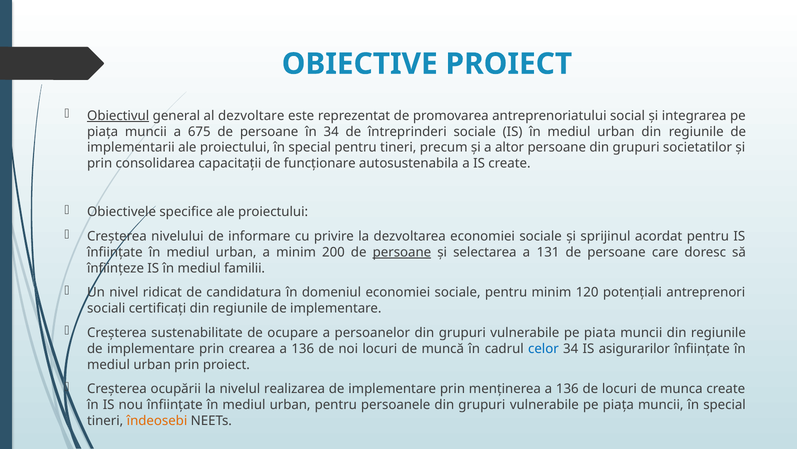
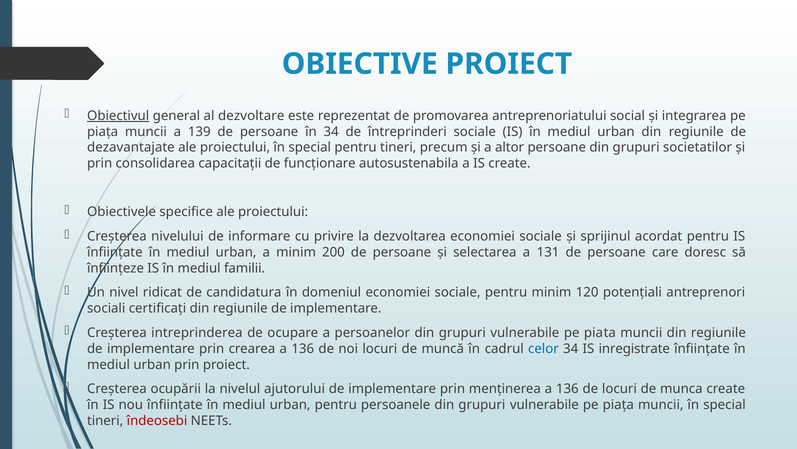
675: 675 -> 139
implementarii: implementarii -> dezavantajate
persoane at (402, 252) underline: present -> none
sustenabilitate: sustenabilitate -> intreprinderea
asigurarilor: asigurarilor -> inregistrate
realizarea: realizarea -> ajutorului
îndeosebi colour: orange -> red
